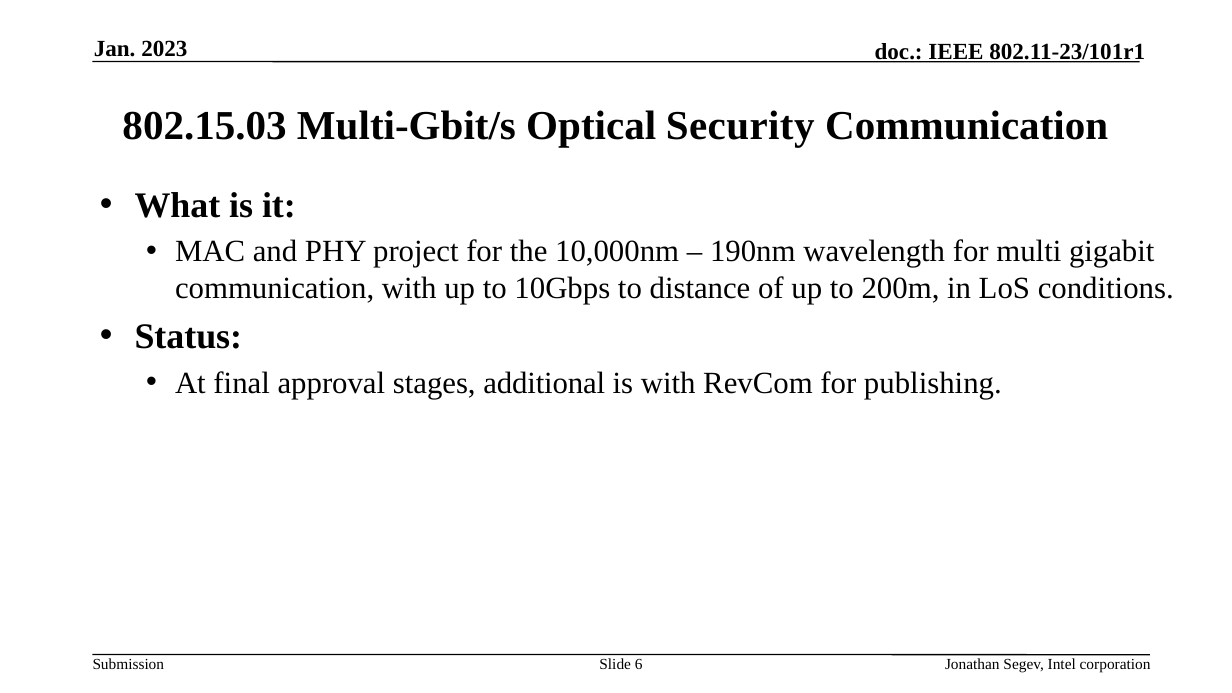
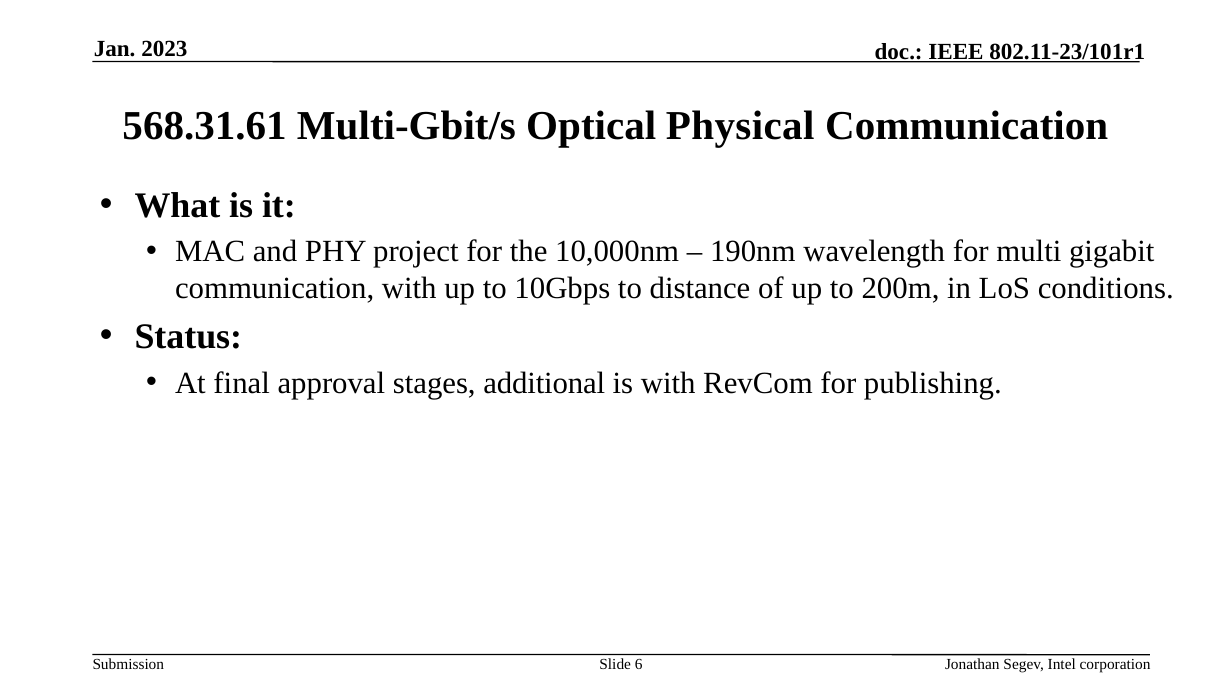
802.15.03: 802.15.03 -> 568.31.61
Security: Security -> Physical
